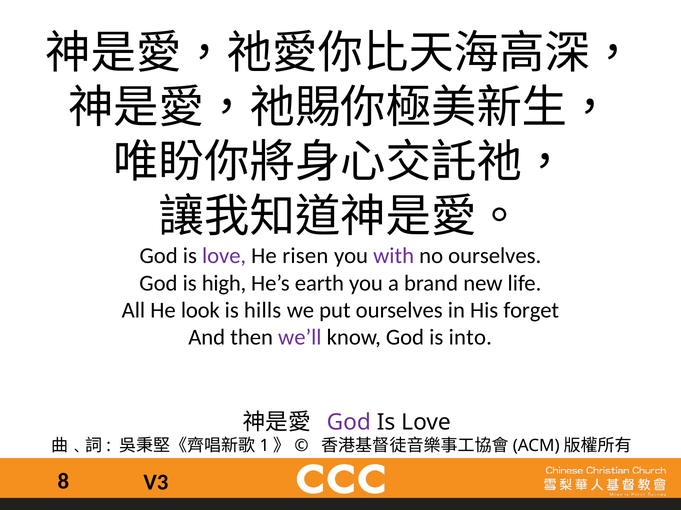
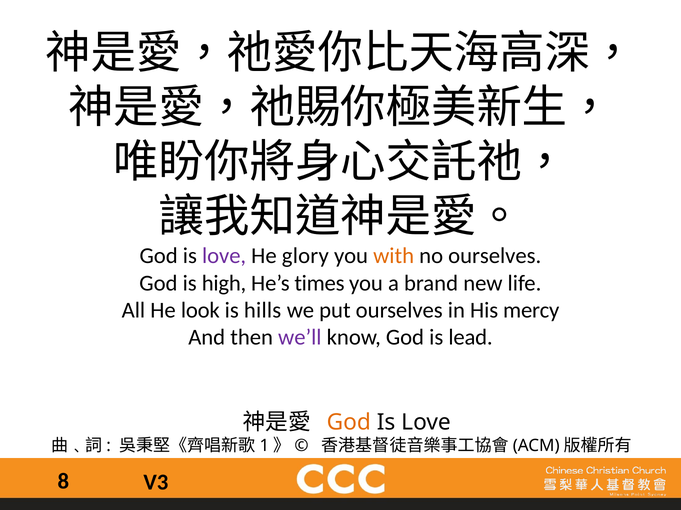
risen: risen -> glory
with colour: purple -> orange
earth: earth -> times
forget: forget -> mercy
into: into -> lead
God at (349, 423) colour: purple -> orange
